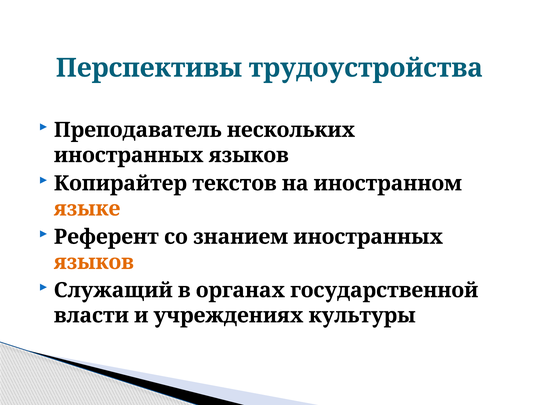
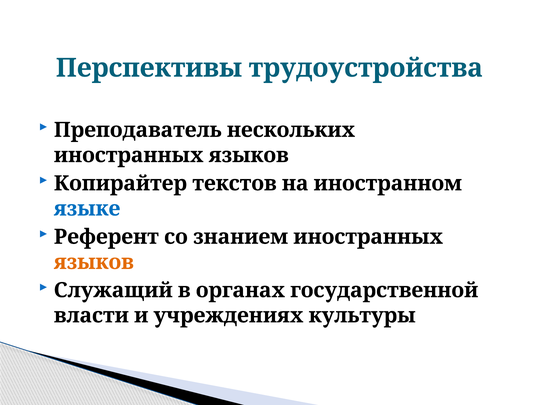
языке colour: orange -> blue
